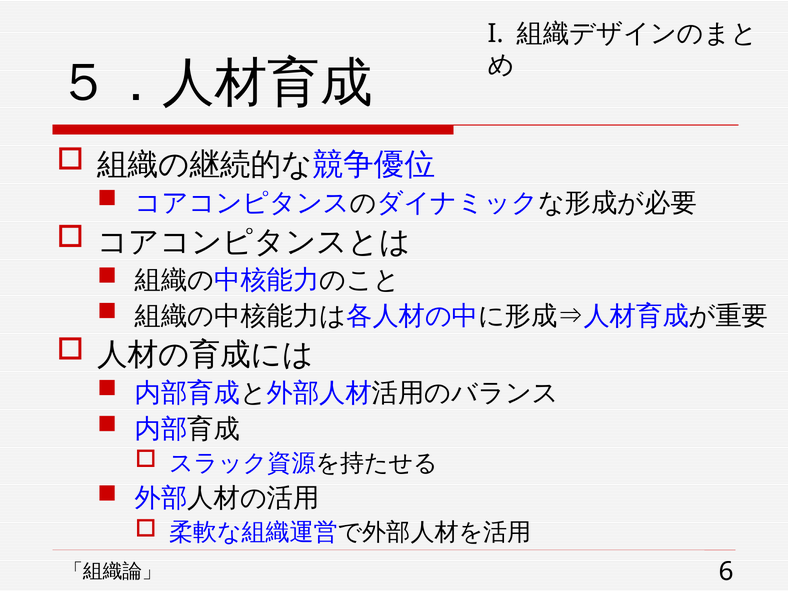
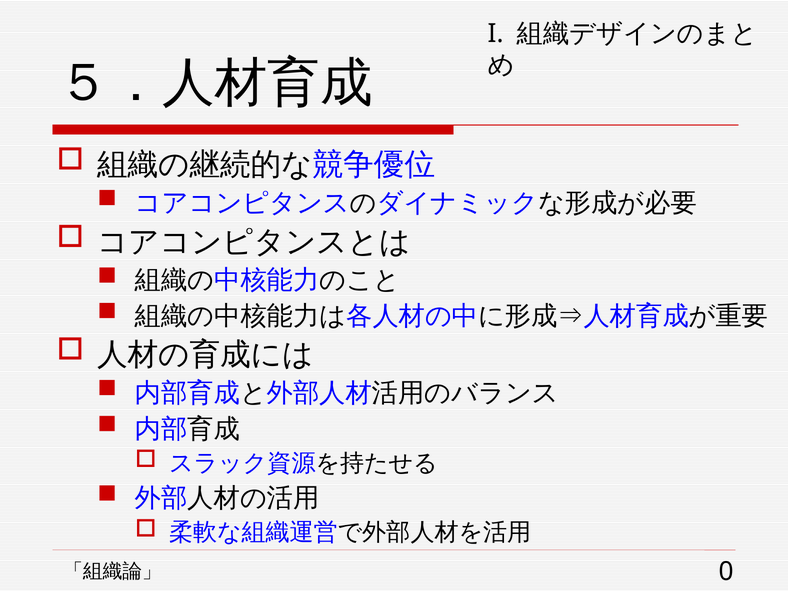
6: 6 -> 0
